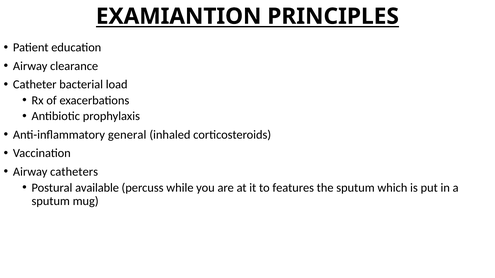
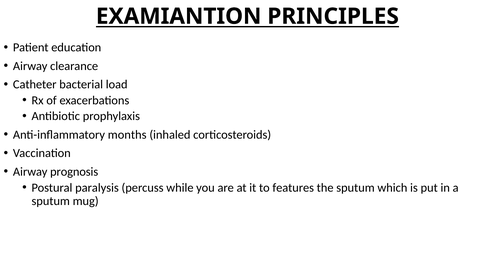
general: general -> months
catheters: catheters -> prognosis
available: available -> paralysis
